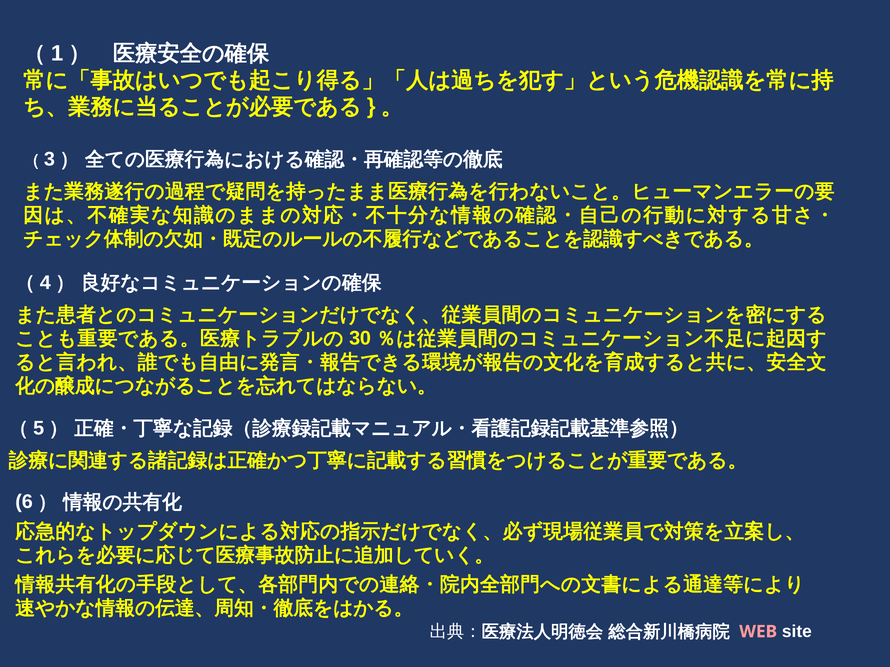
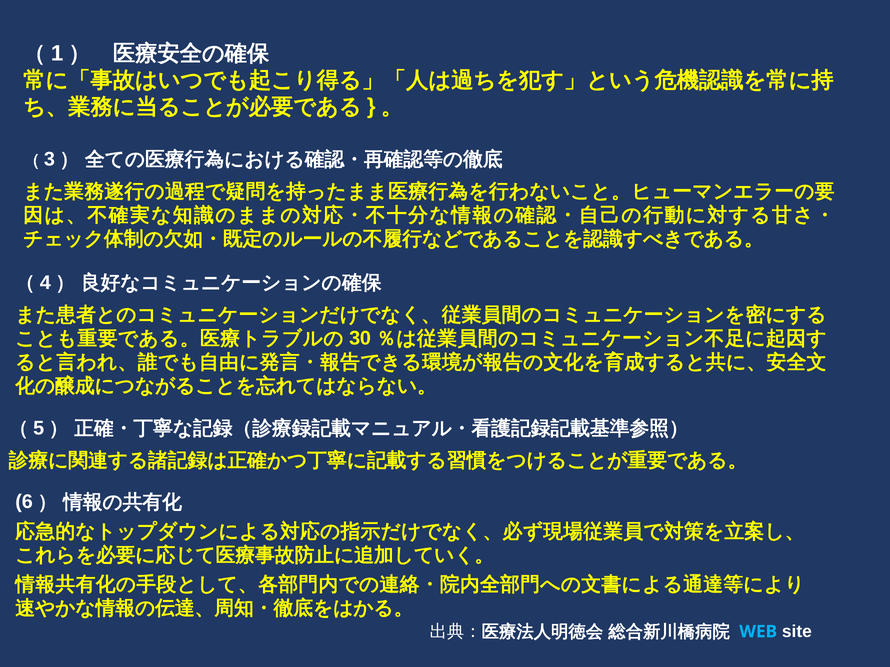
WEB colour: pink -> light blue
